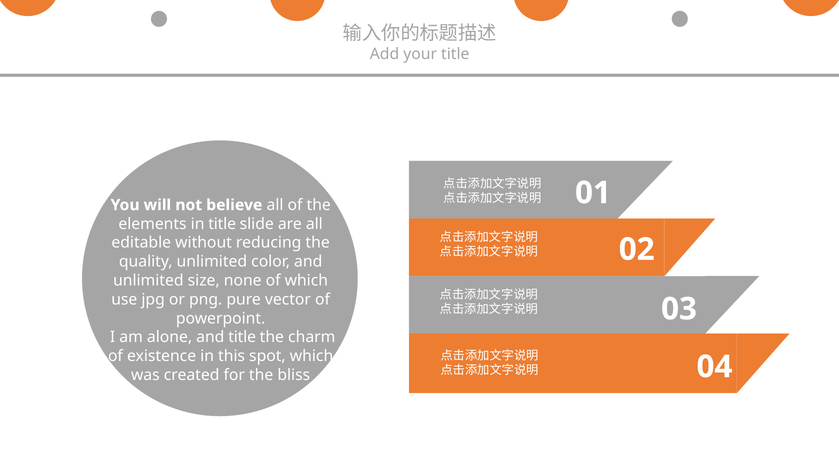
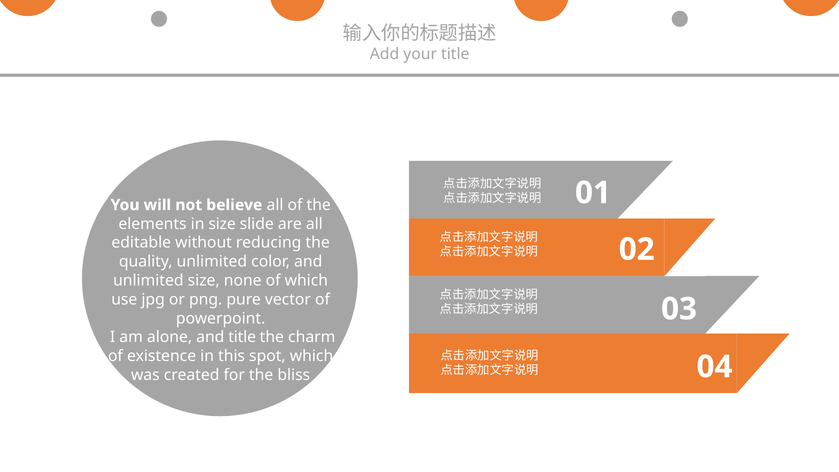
in title: title -> size
